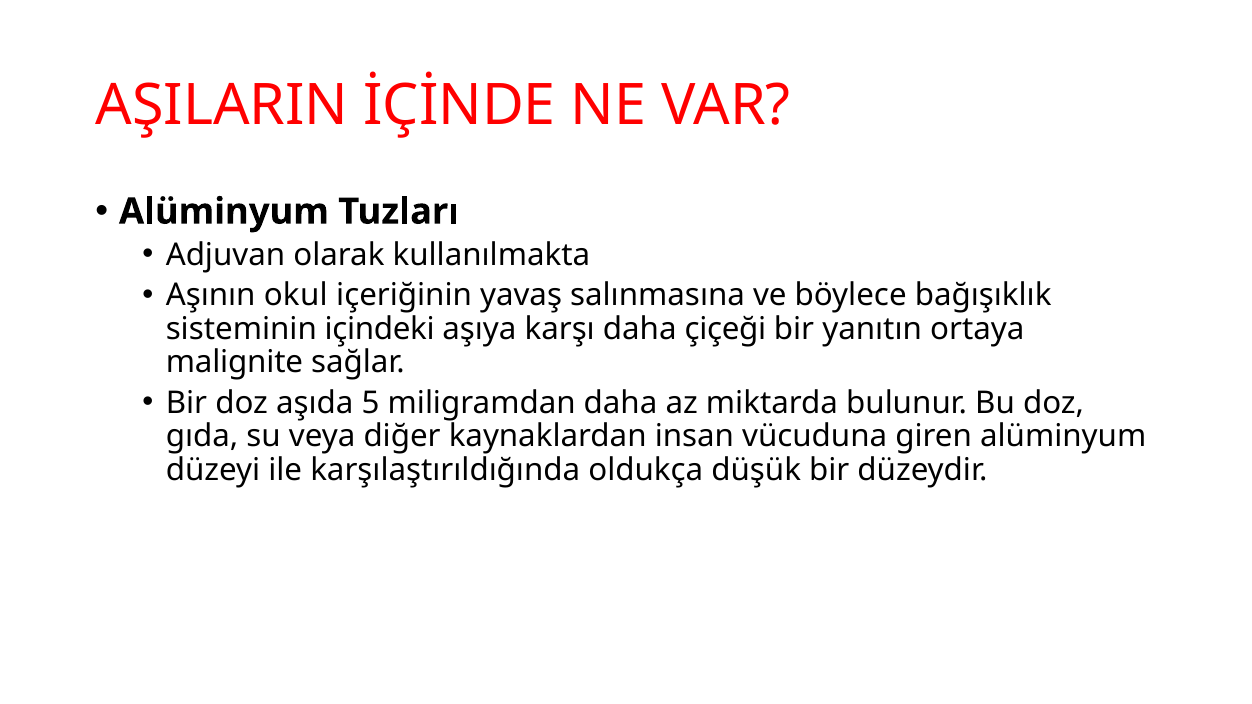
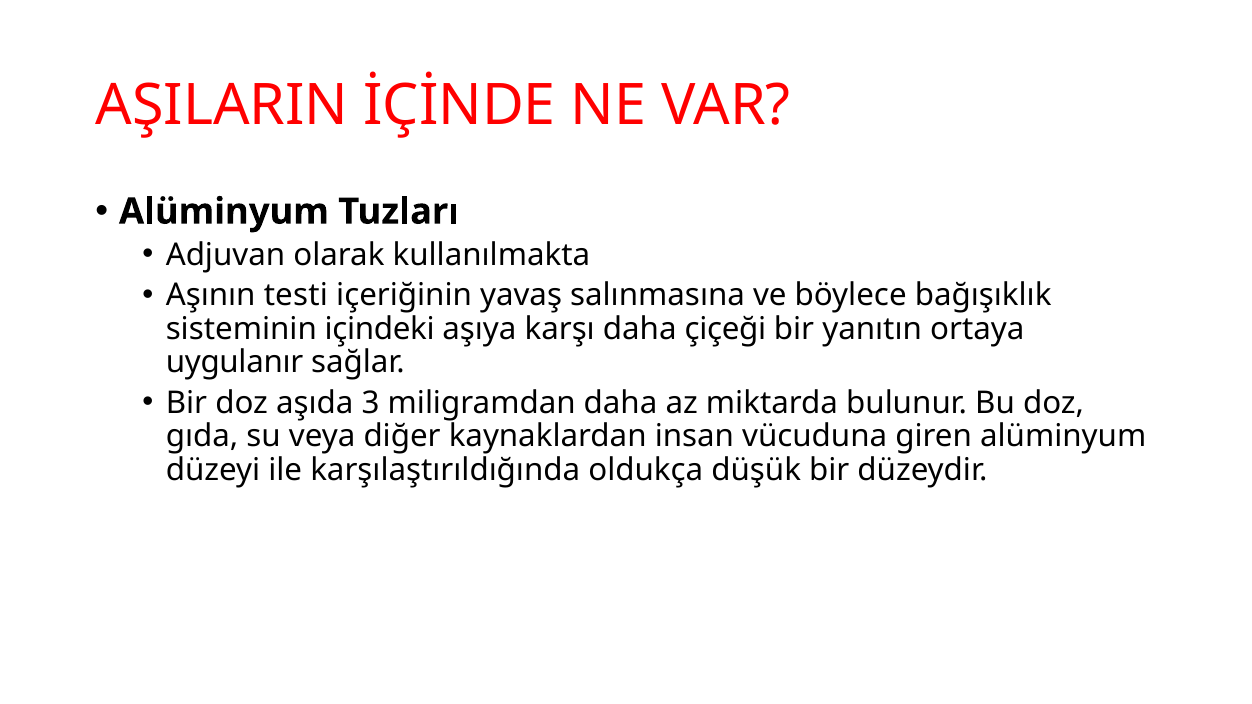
okul: okul -> testi
malignite: malignite -> uygulanır
5: 5 -> 3
